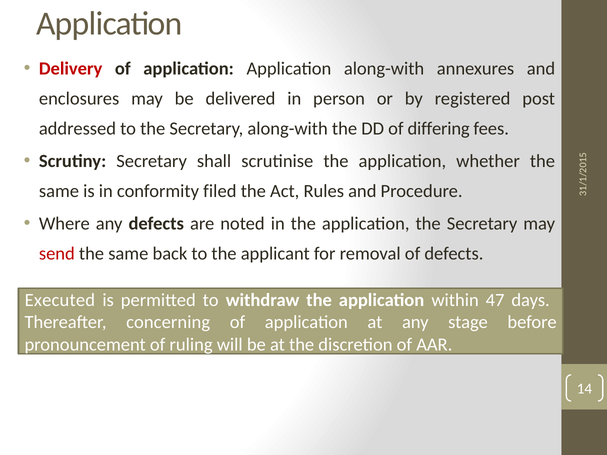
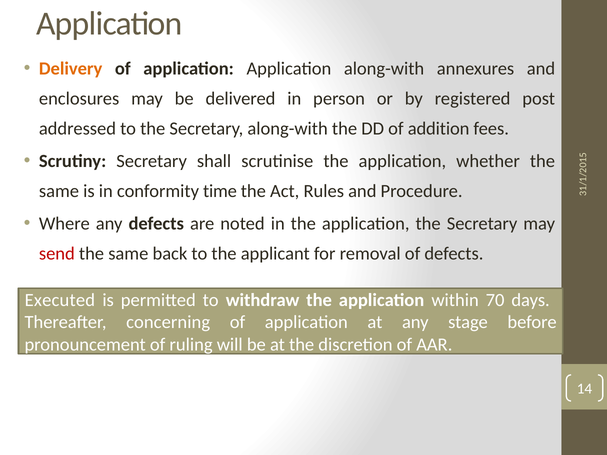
Delivery colour: red -> orange
differing: differing -> addition
filed: filed -> time
47: 47 -> 70
